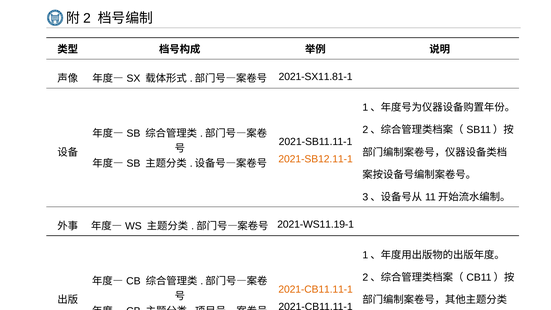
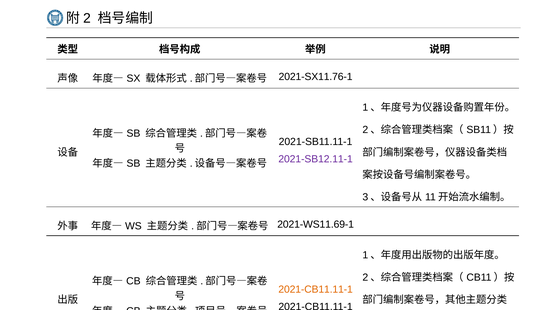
2021-SX11.81-1: 2021-SX11.81-1 -> 2021-SX11.76-1
2021-SB12.11-1 colour: orange -> purple
2021-WS11.19-1: 2021-WS11.19-1 -> 2021-WS11.69-1
